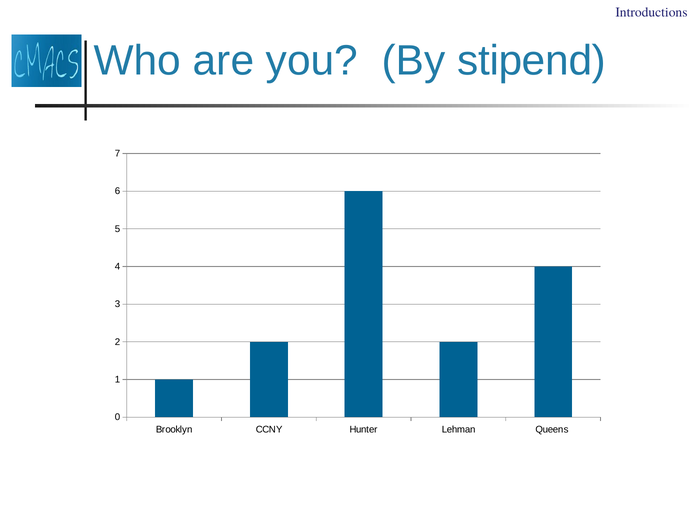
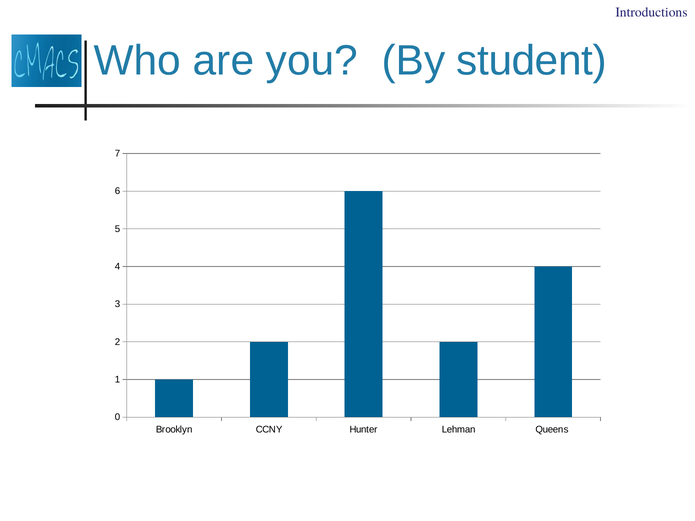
stipend: stipend -> student
